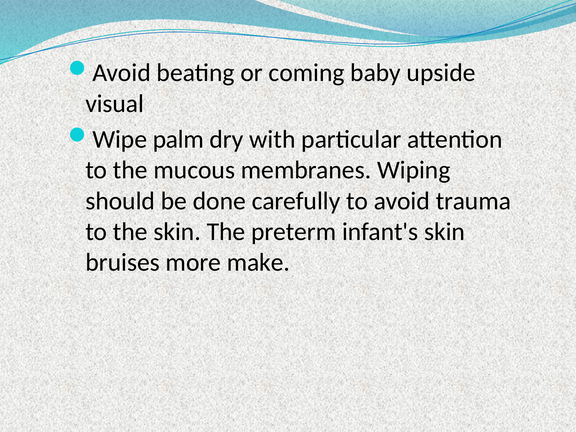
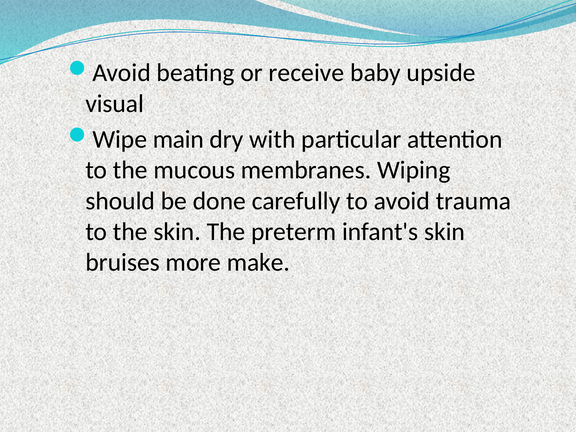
coming: coming -> receive
palm: palm -> main
